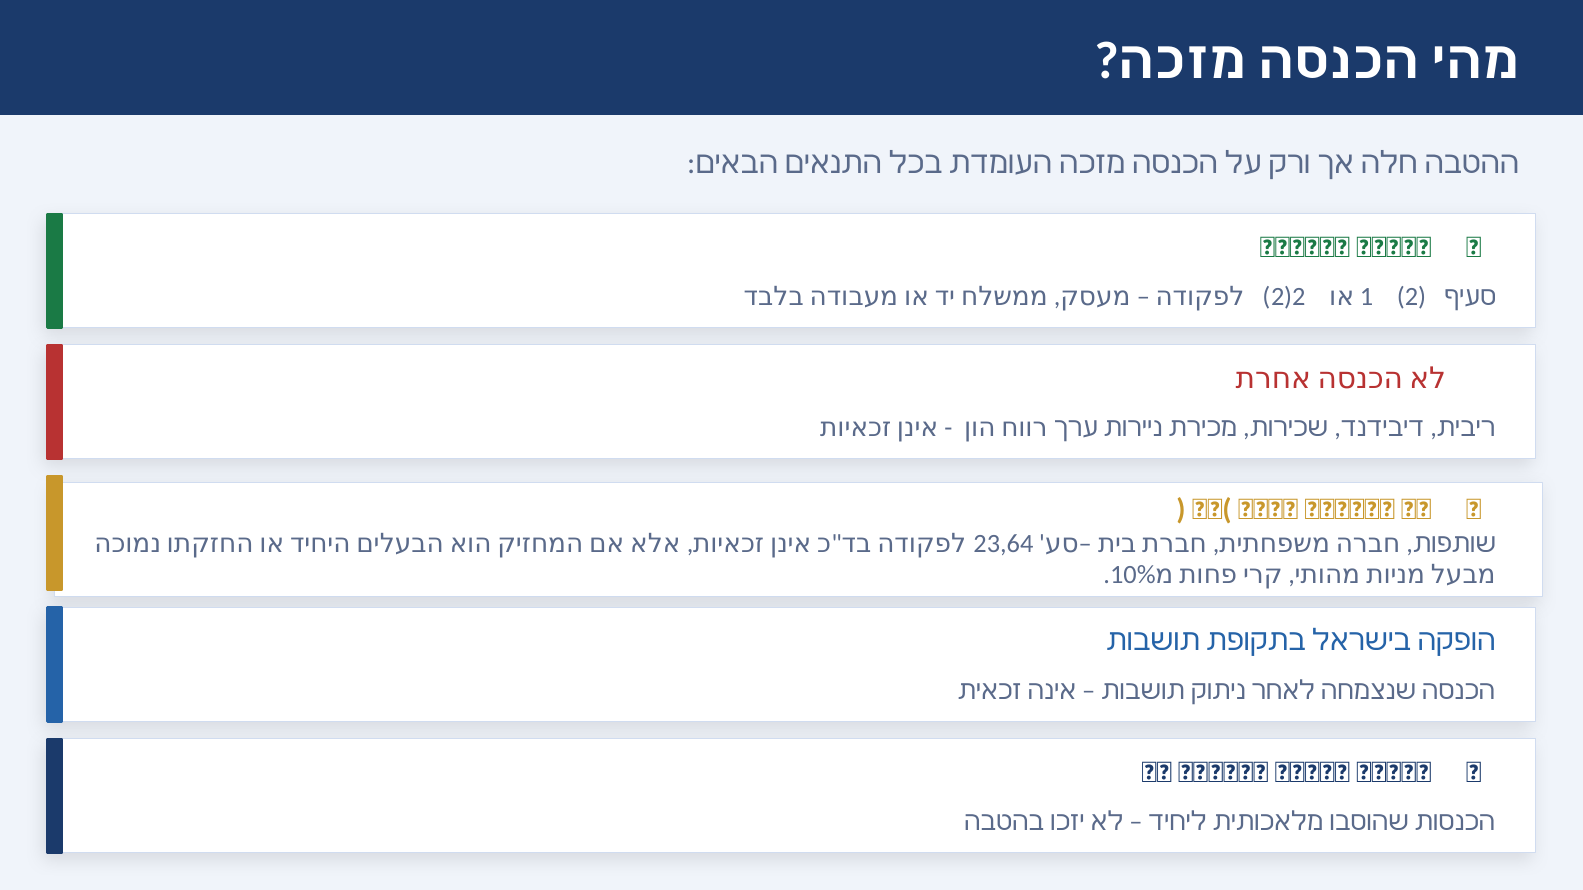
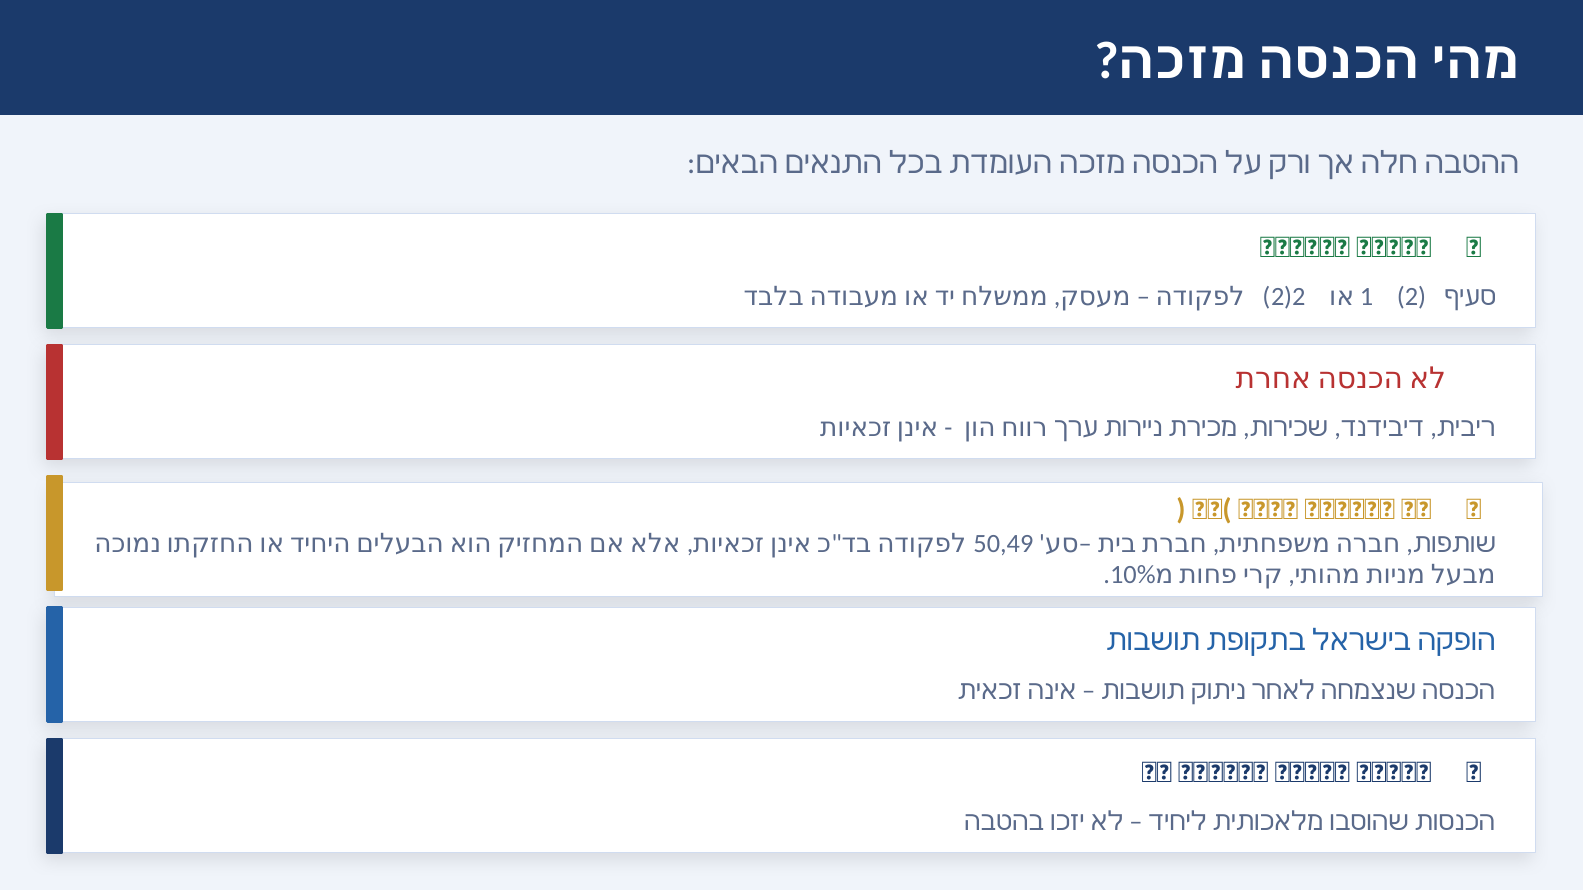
23,64: 23,64 -> 50,49
